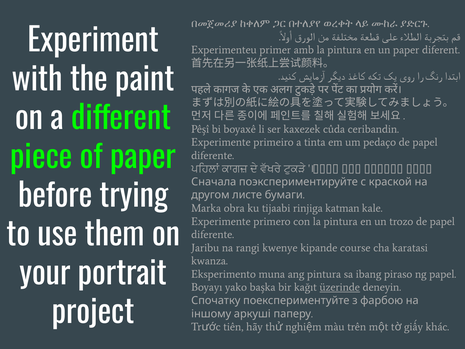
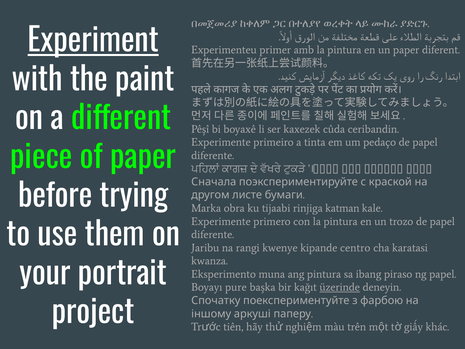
Experiment underline: none -> present
course: course -> centro
yako: yako -> pure
